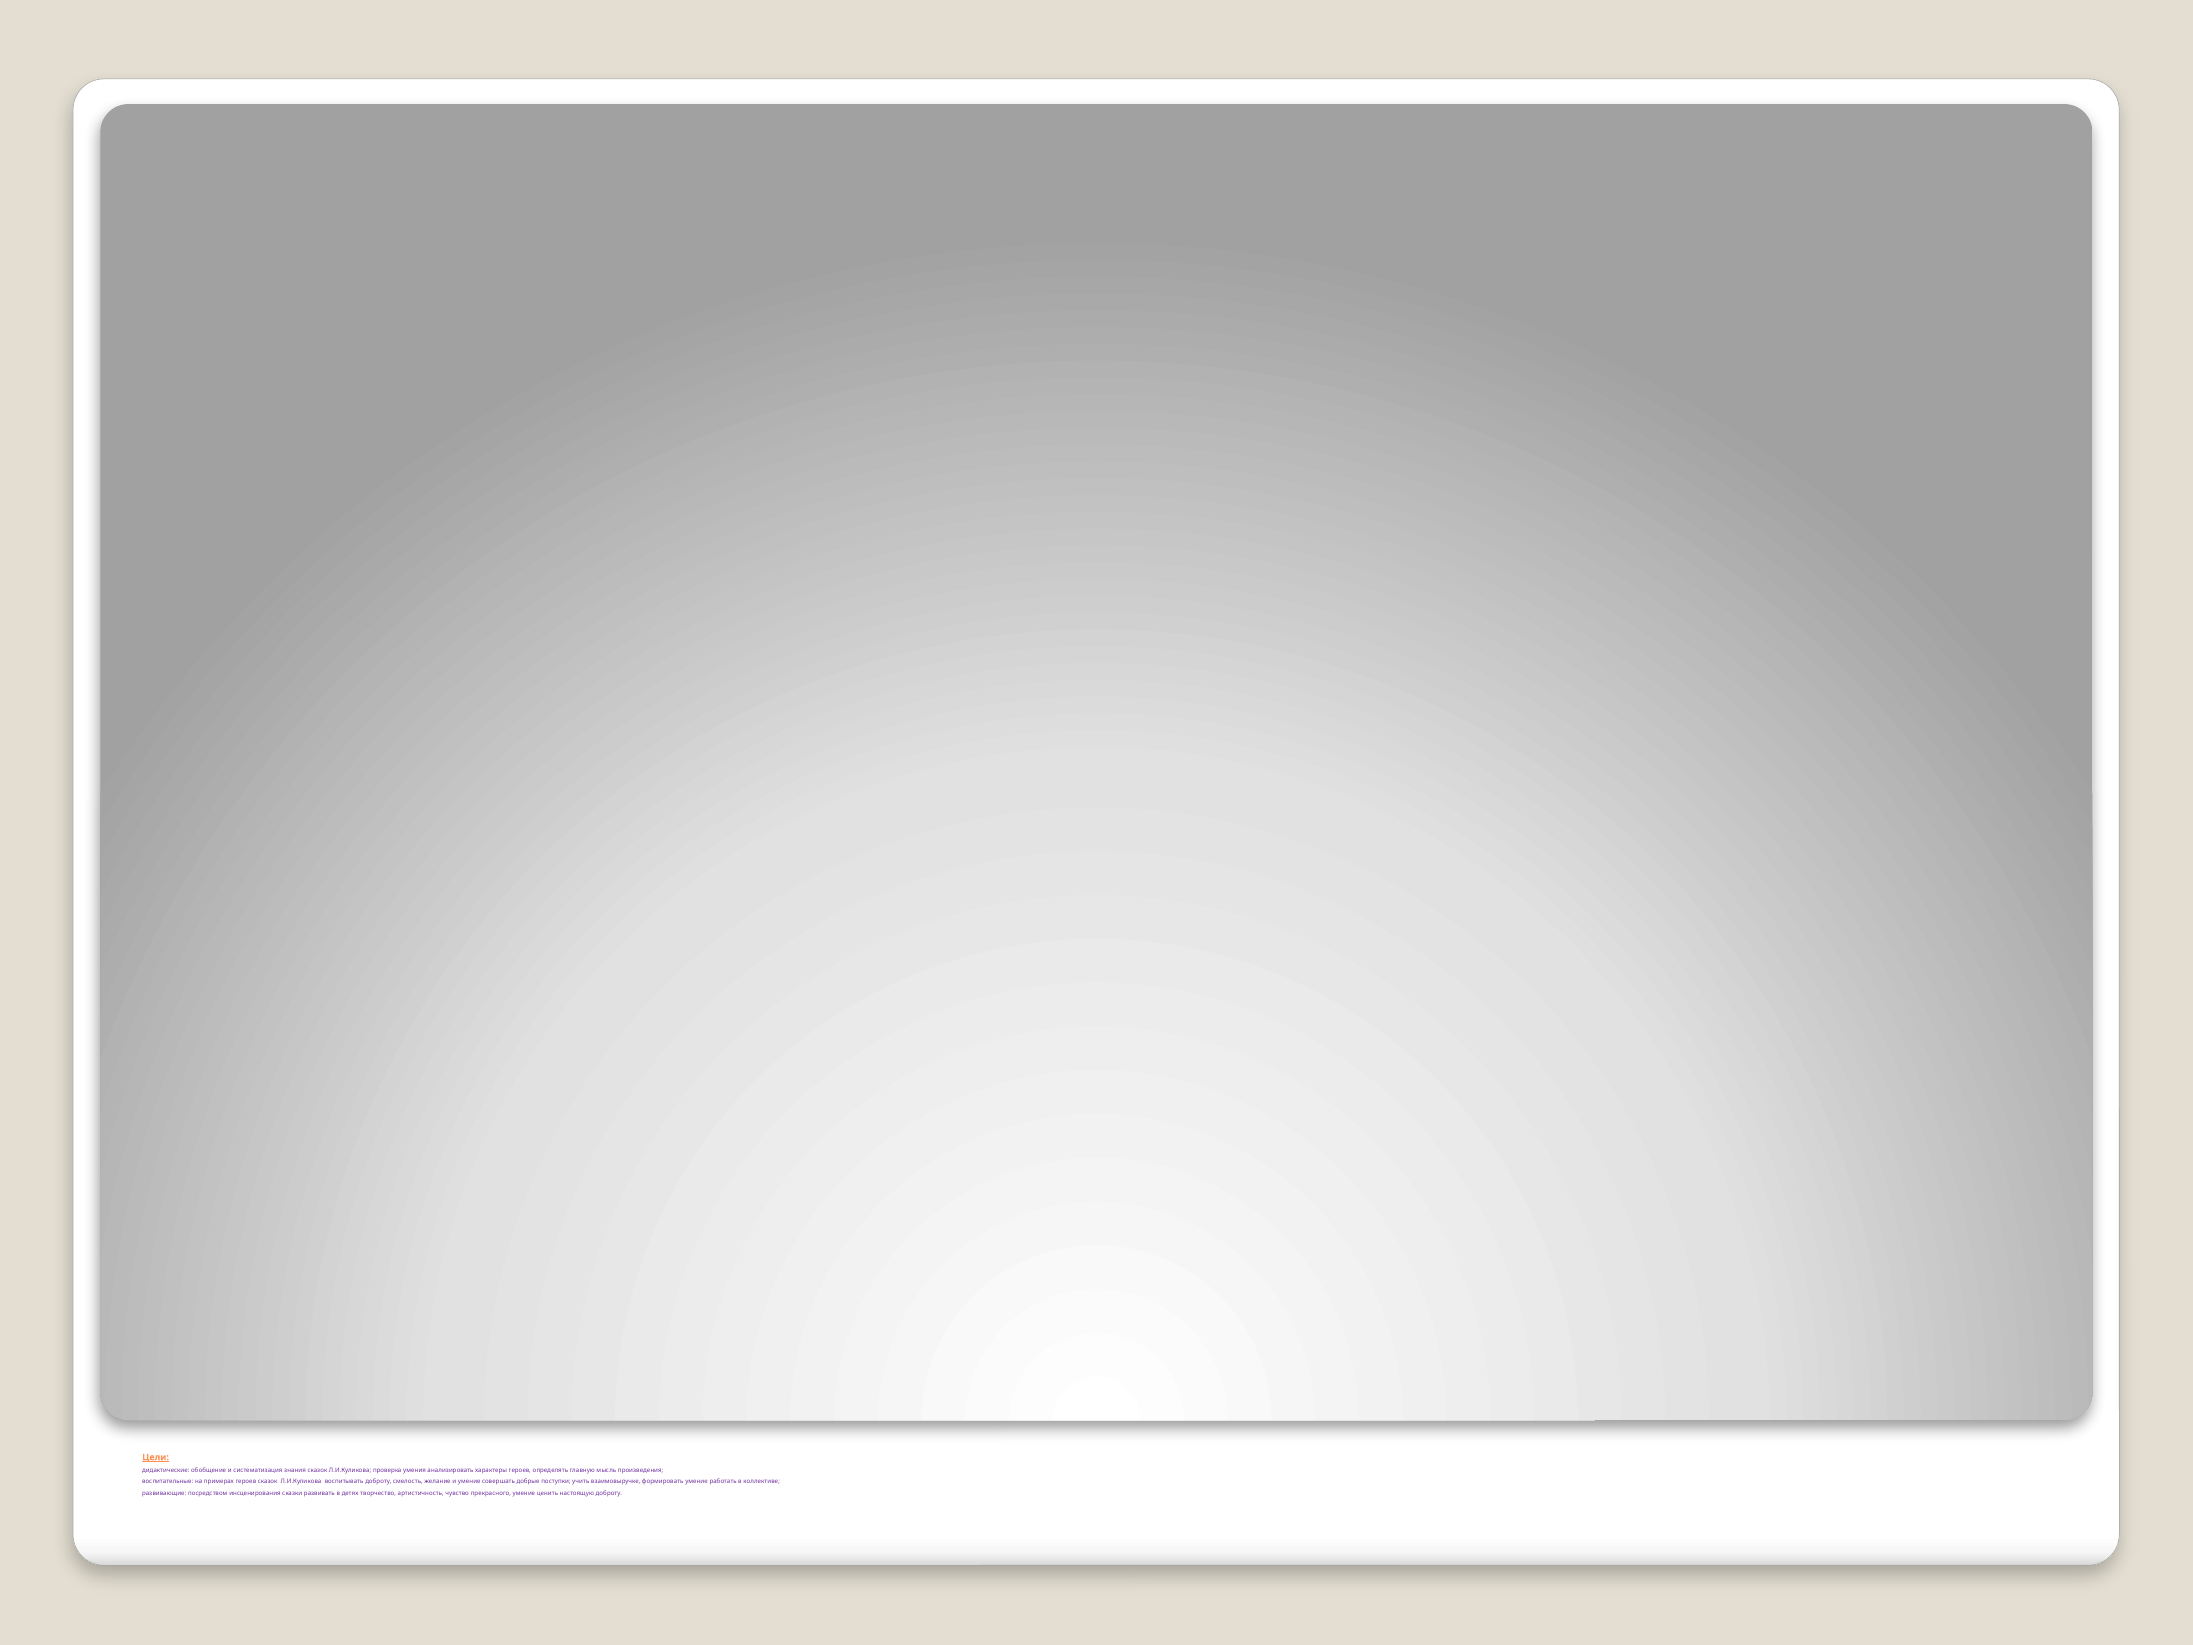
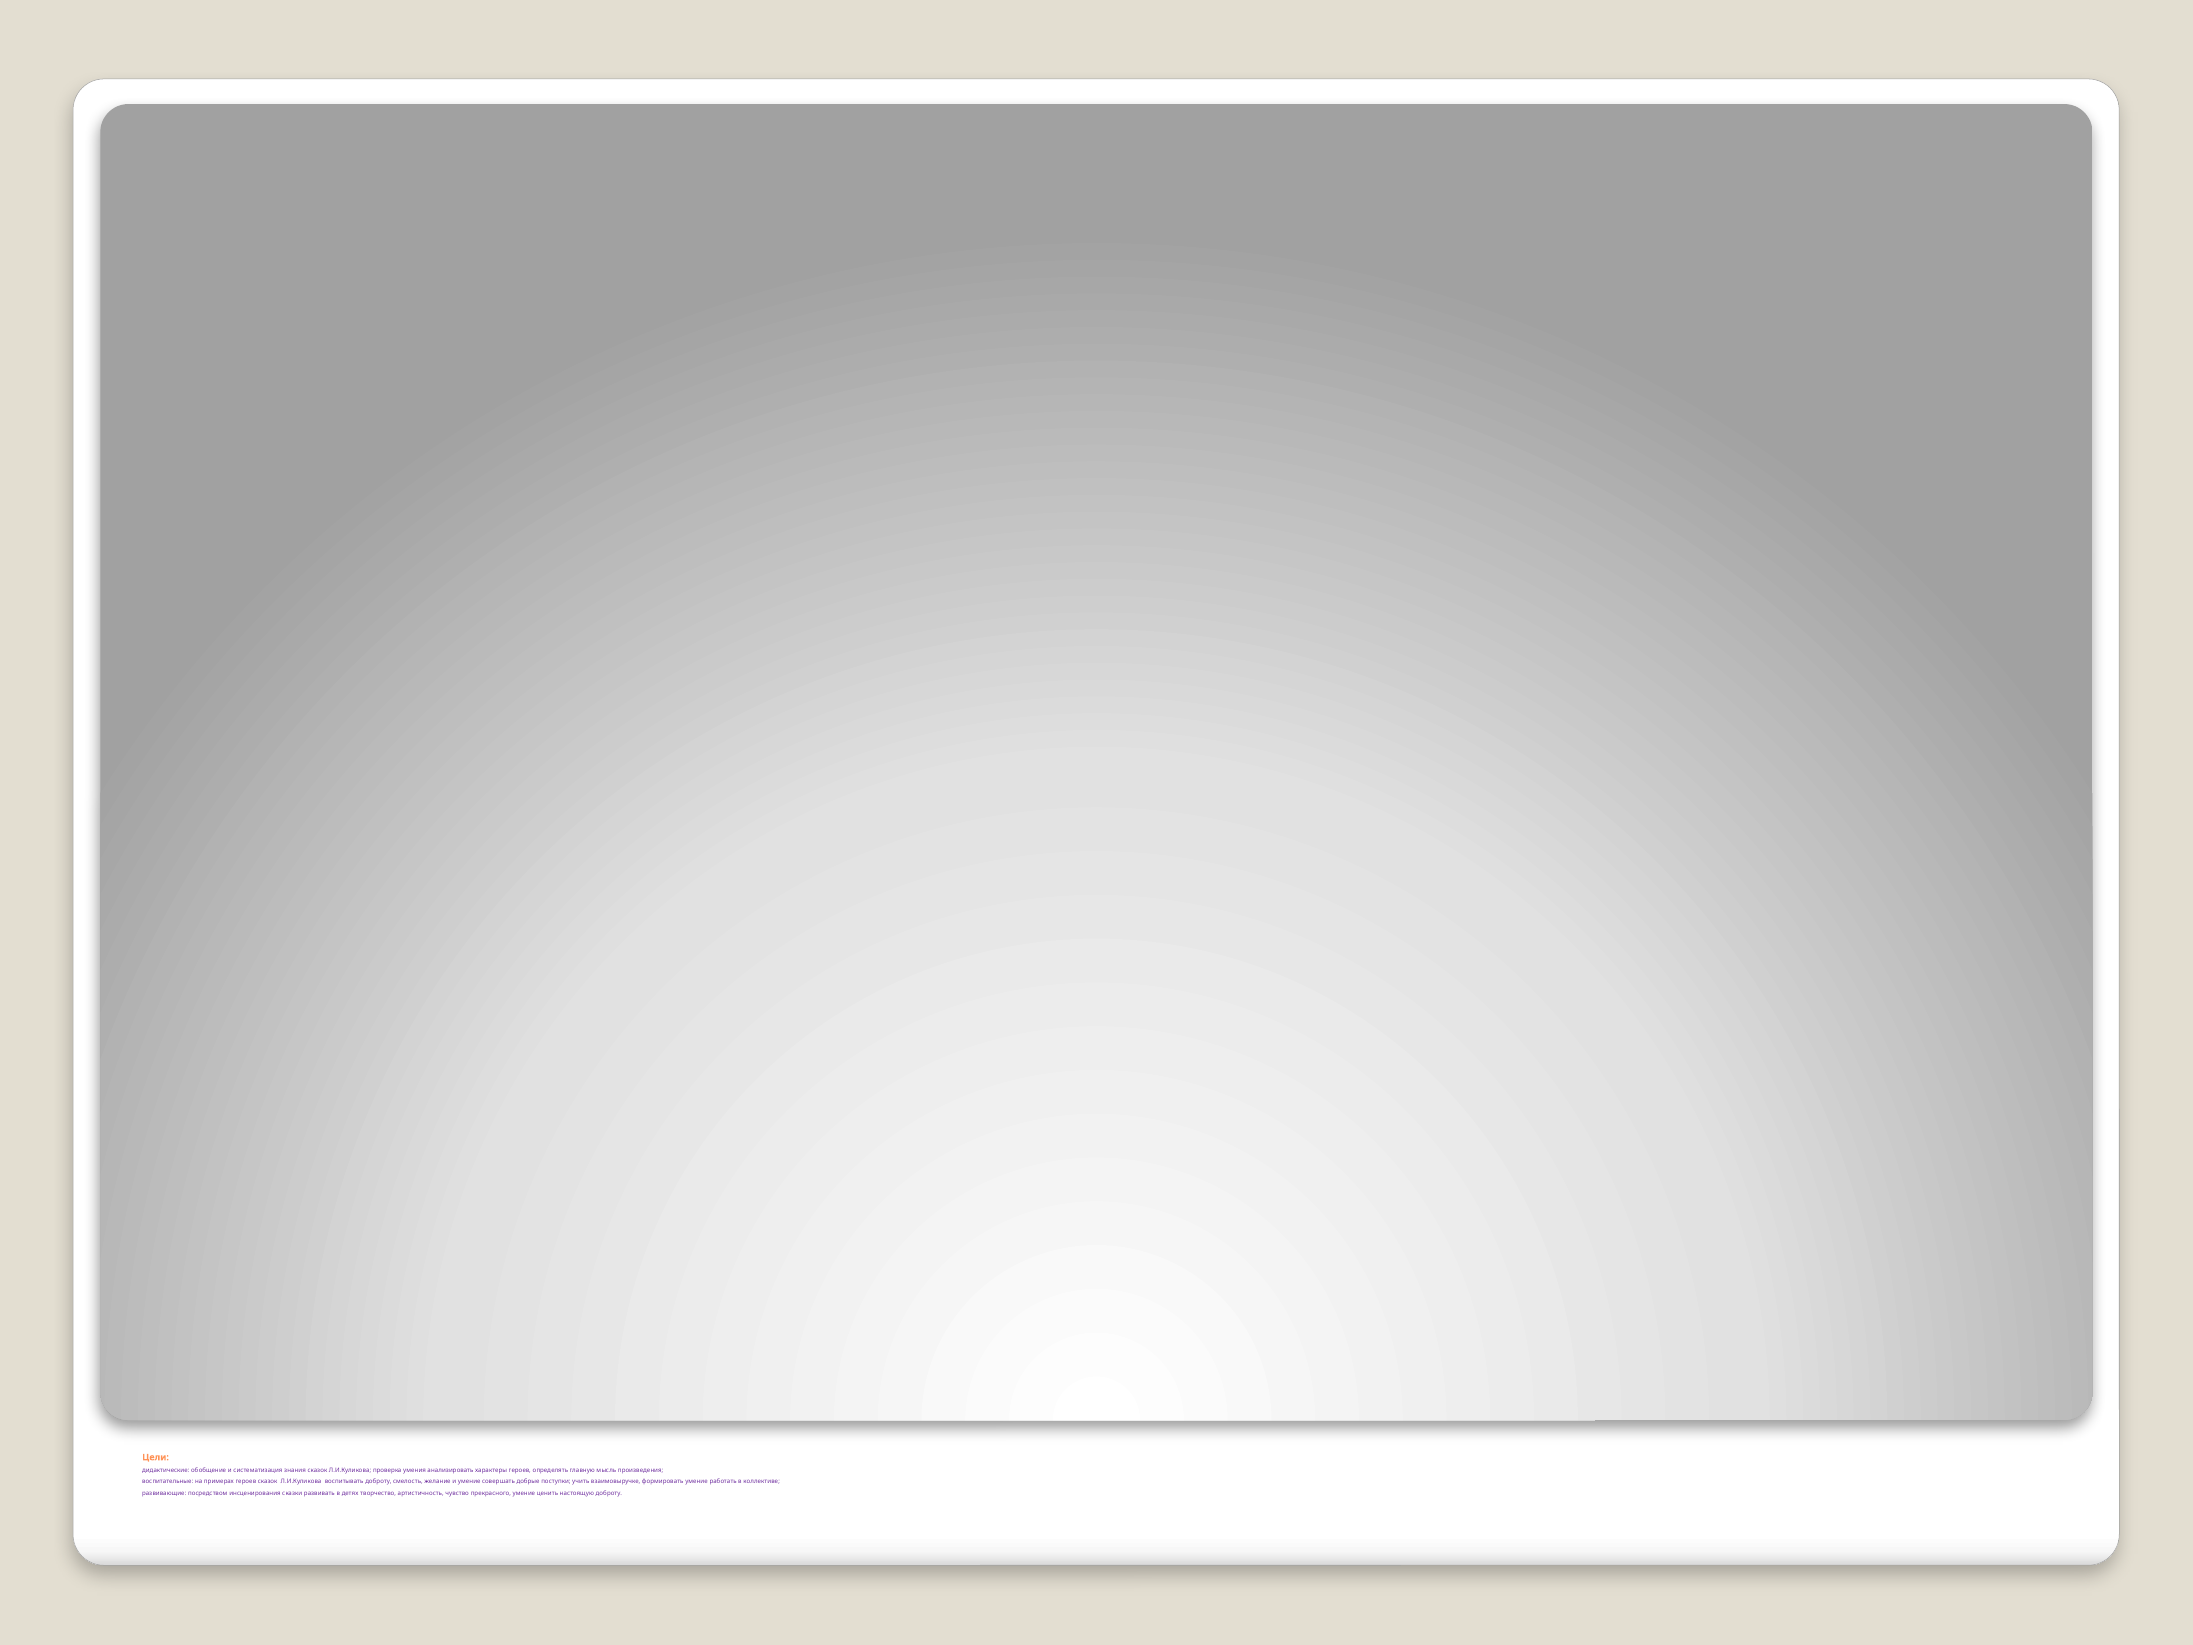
Цели underline: present -> none
